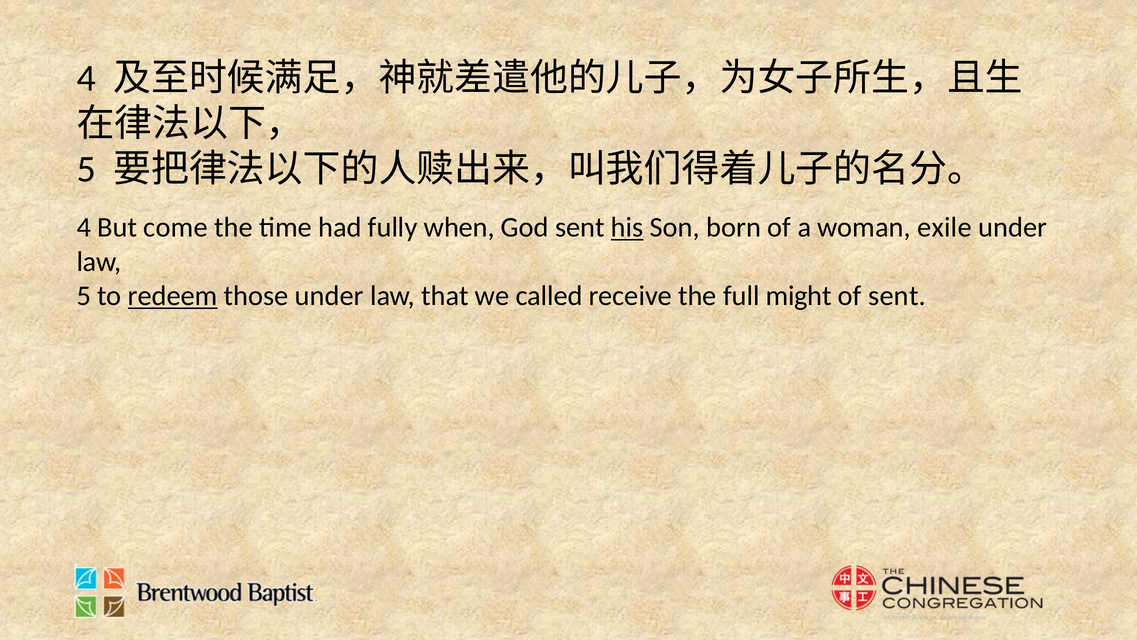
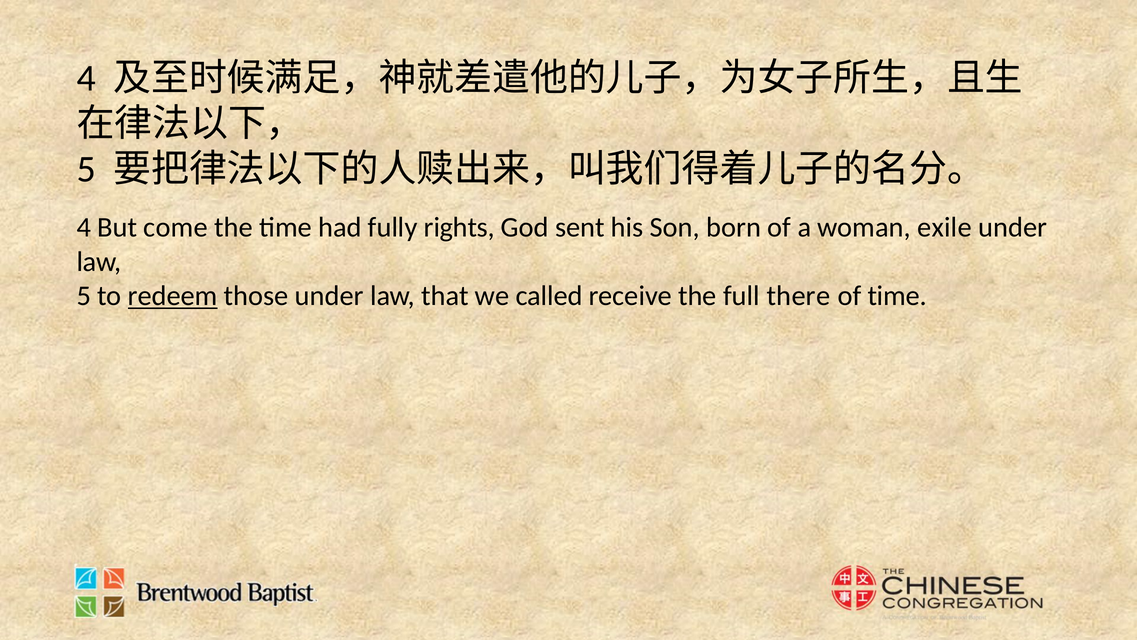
when: when -> rights
his underline: present -> none
might: might -> there
of sent: sent -> time
